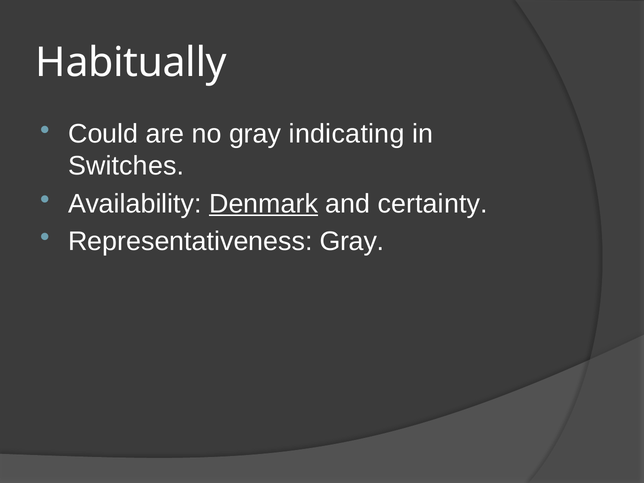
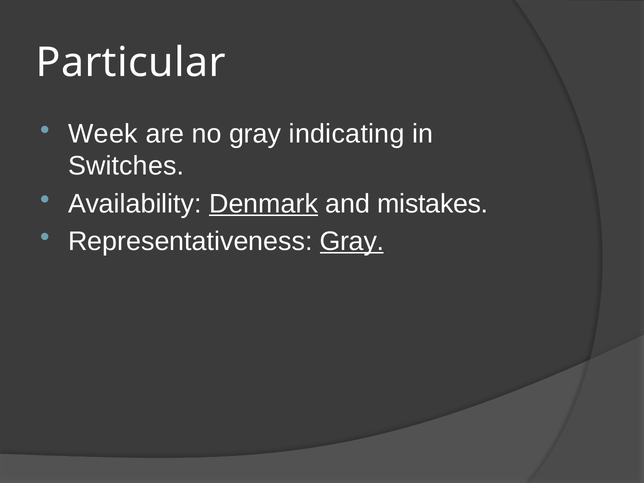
Habitually: Habitually -> Particular
Could: Could -> Week
certainty: certainty -> mistakes
Gray at (352, 241) underline: none -> present
